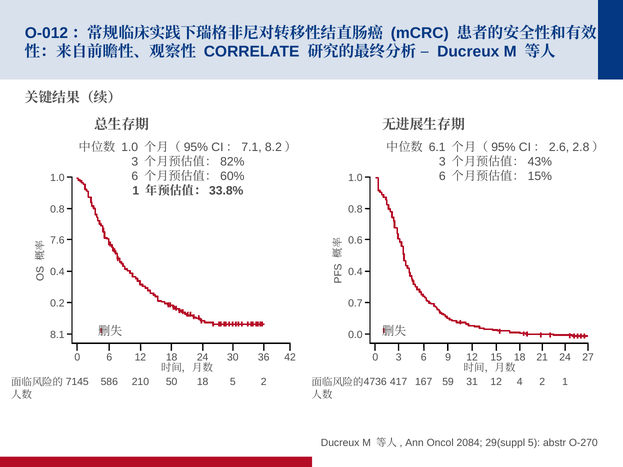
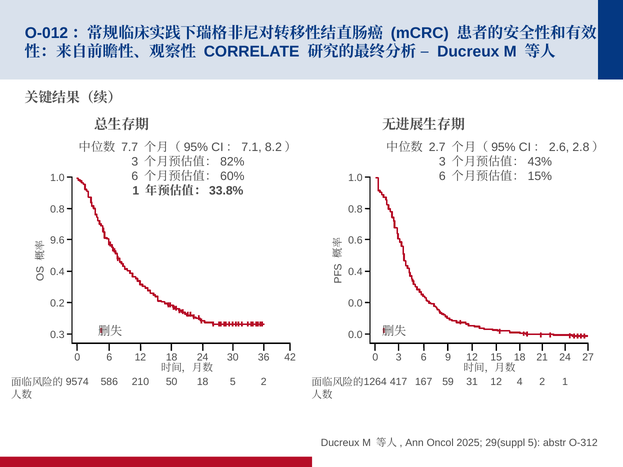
1.0 at (130, 147): 1.0 -> 7.7
6.1: 6.1 -> 2.7
7.6: 7.6 -> 9.6
0.7 at (355, 303): 0.7 -> 0.0
8.1: 8.1 -> 0.3
7145: 7145 -> 9574
4736: 4736 -> 1264
2084: 2084 -> 2025
O-270: O-270 -> O-312
